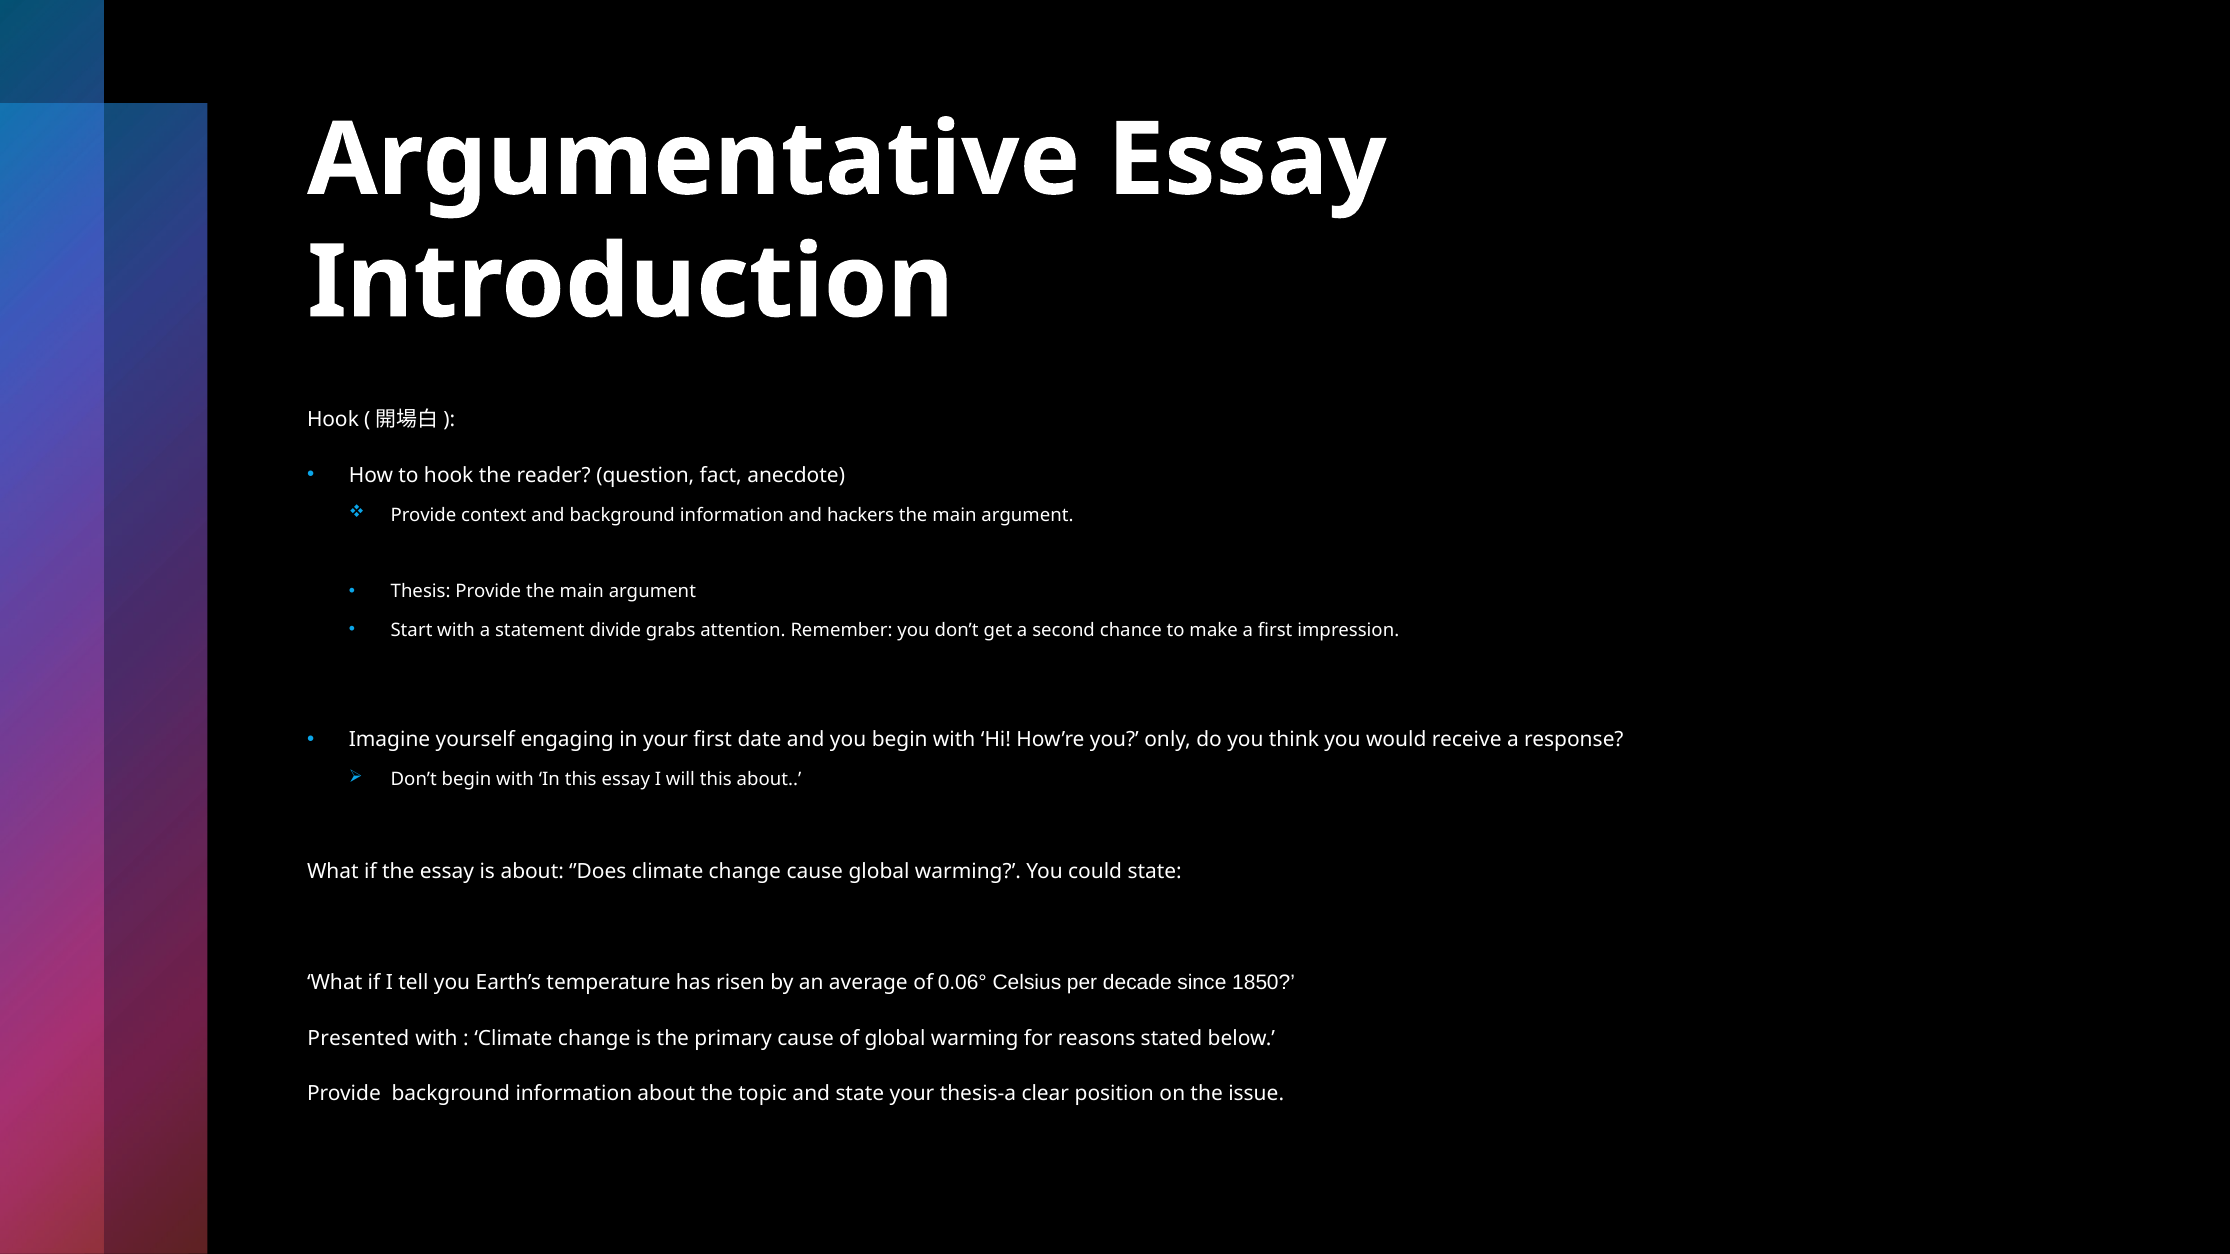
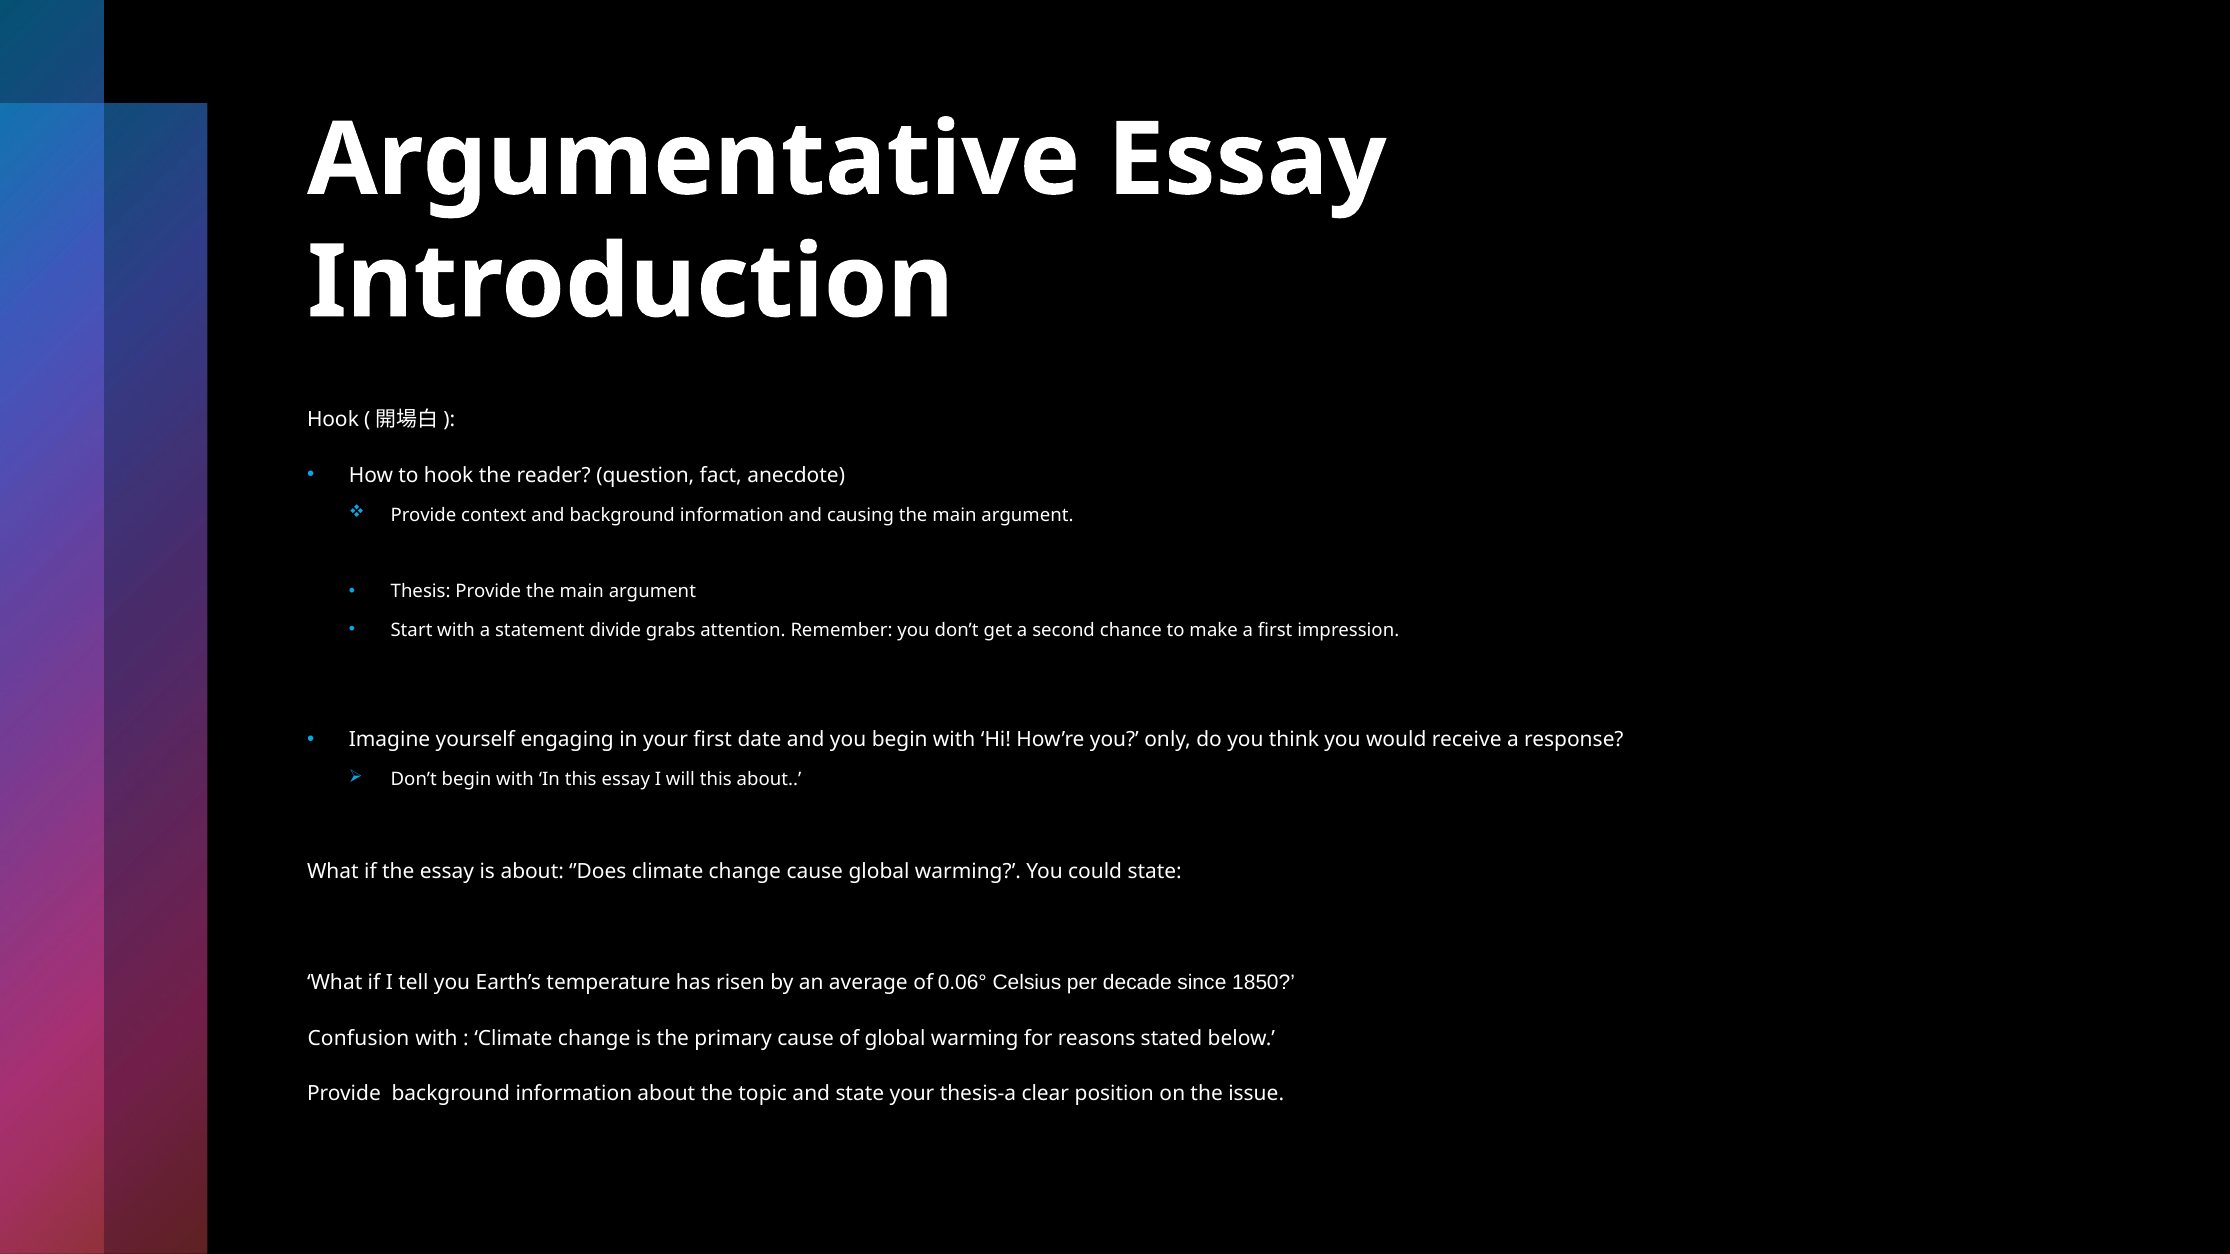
hackers: hackers -> causing
Presented: Presented -> Confusion
